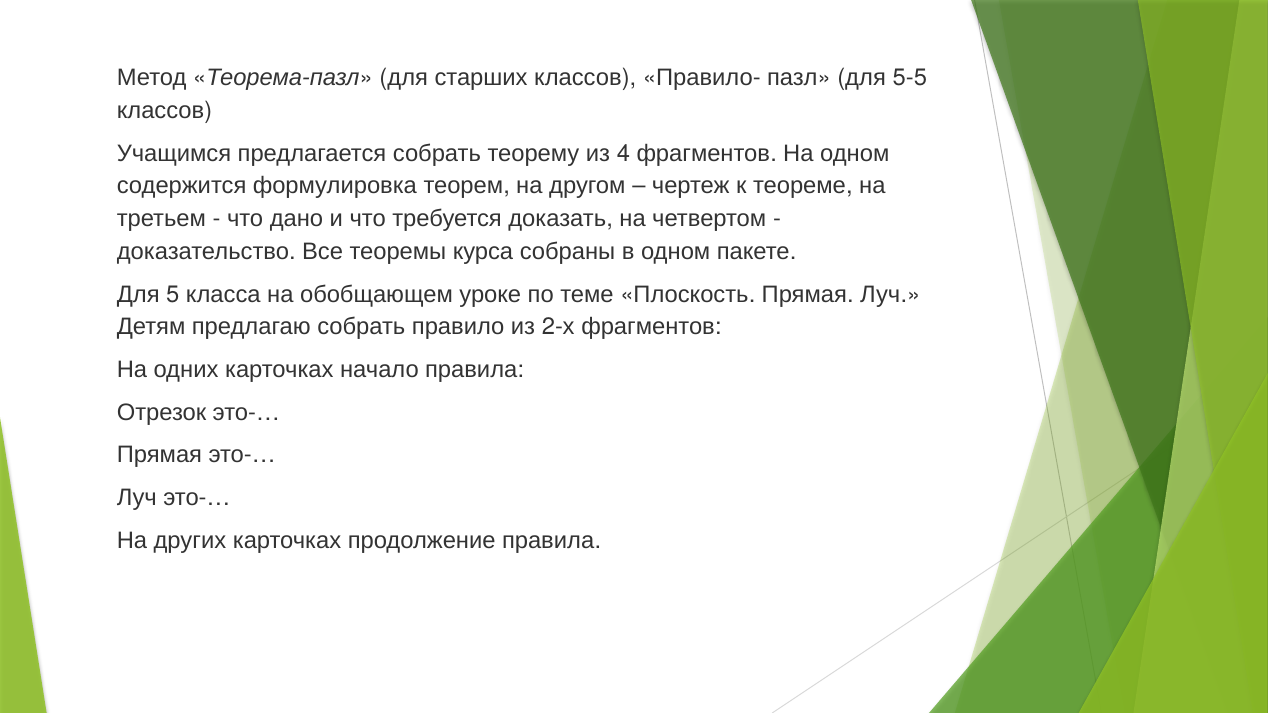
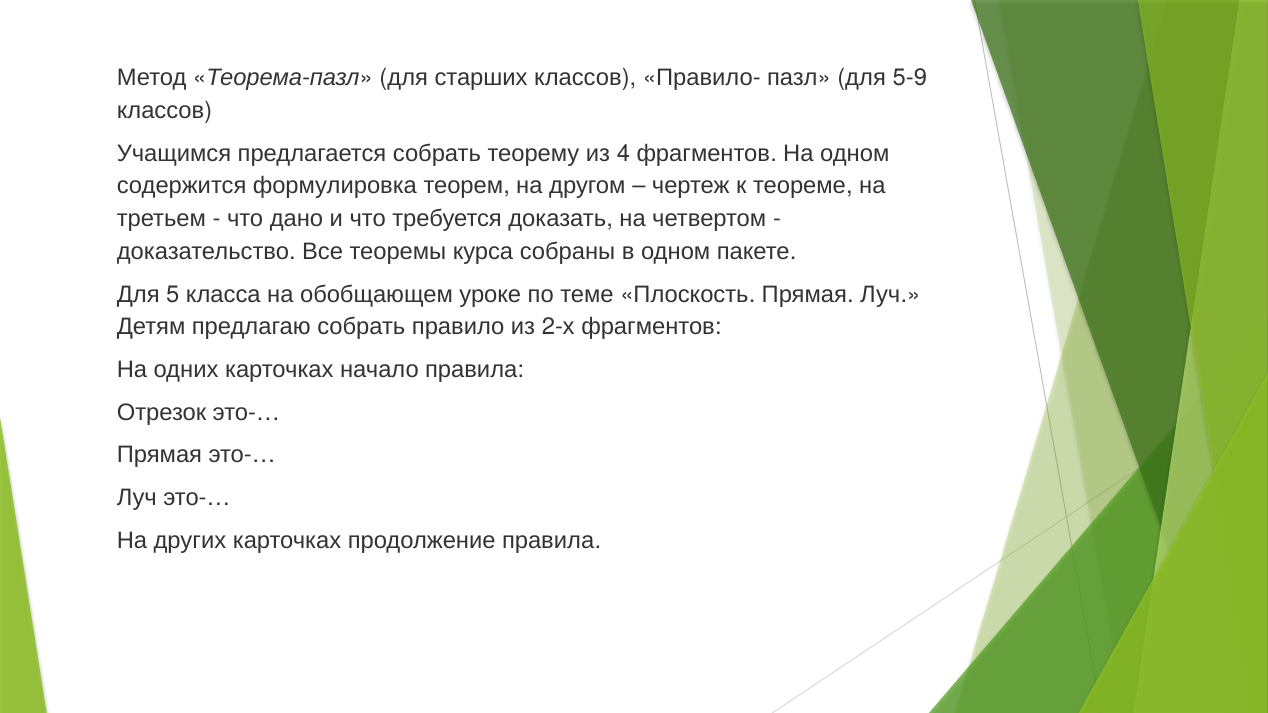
5-5: 5-5 -> 5-9
